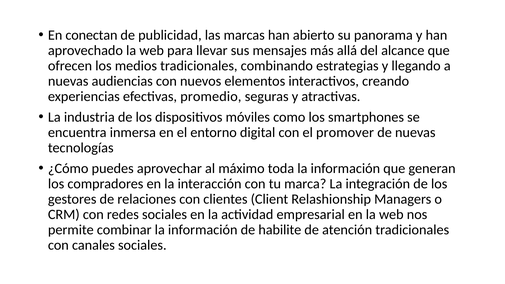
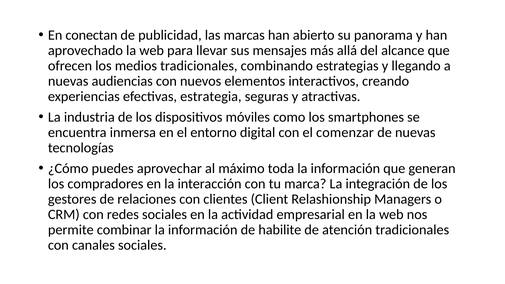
promedio: promedio -> estrategia
promover: promover -> comenzar
